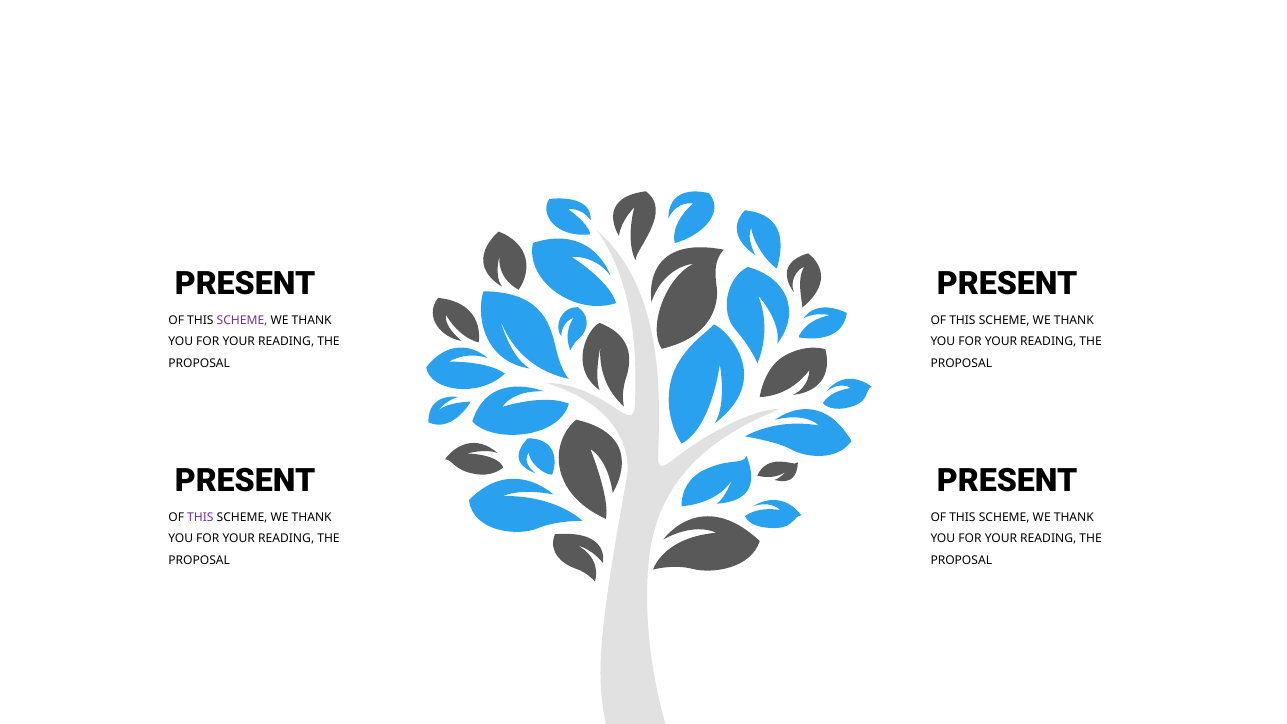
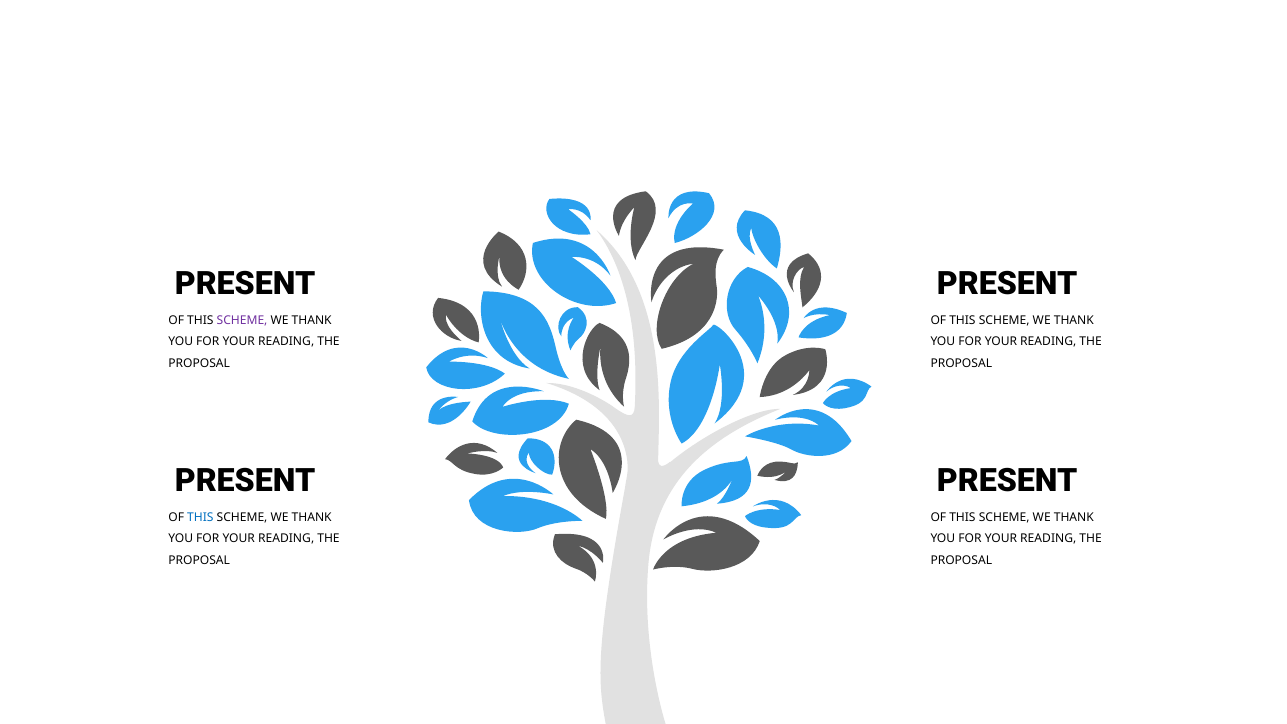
THIS at (200, 517) colour: purple -> blue
